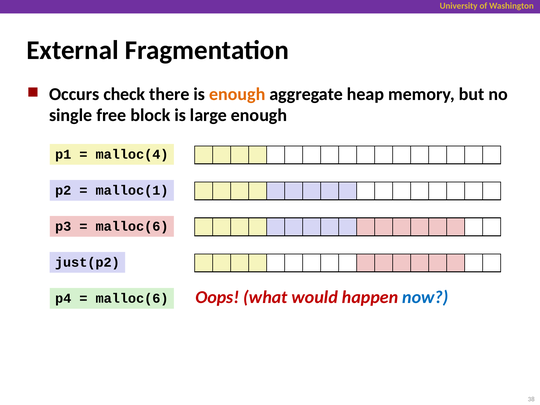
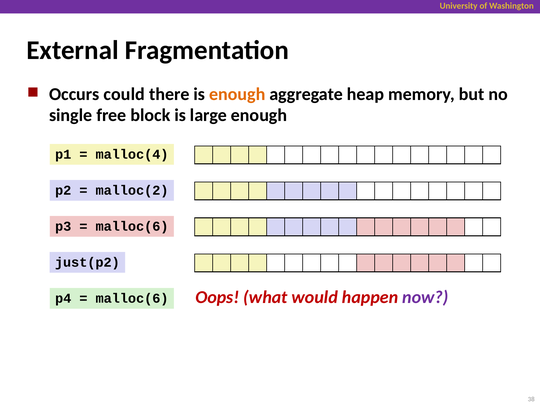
check: check -> could
malloc(1: malloc(1 -> malloc(2
now colour: blue -> purple
